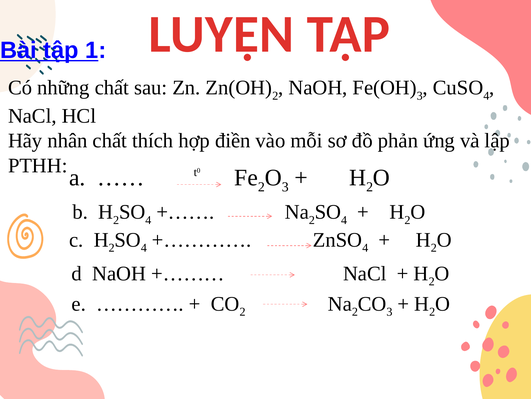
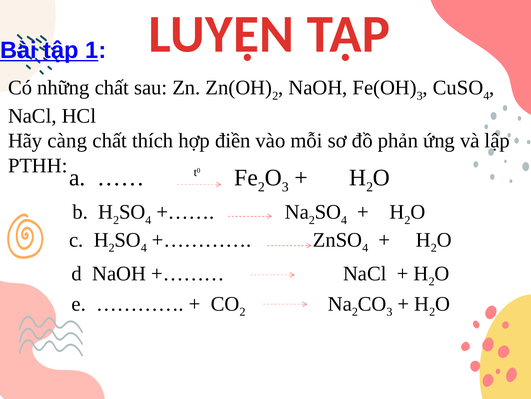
nhân: nhân -> càng
